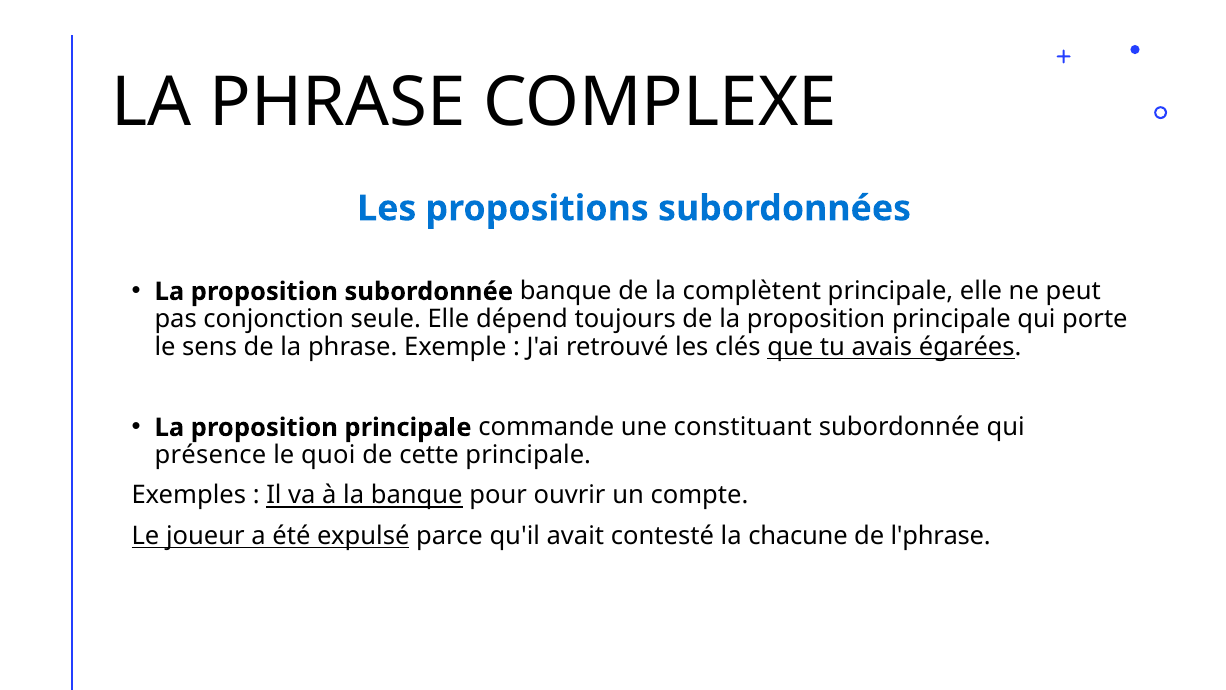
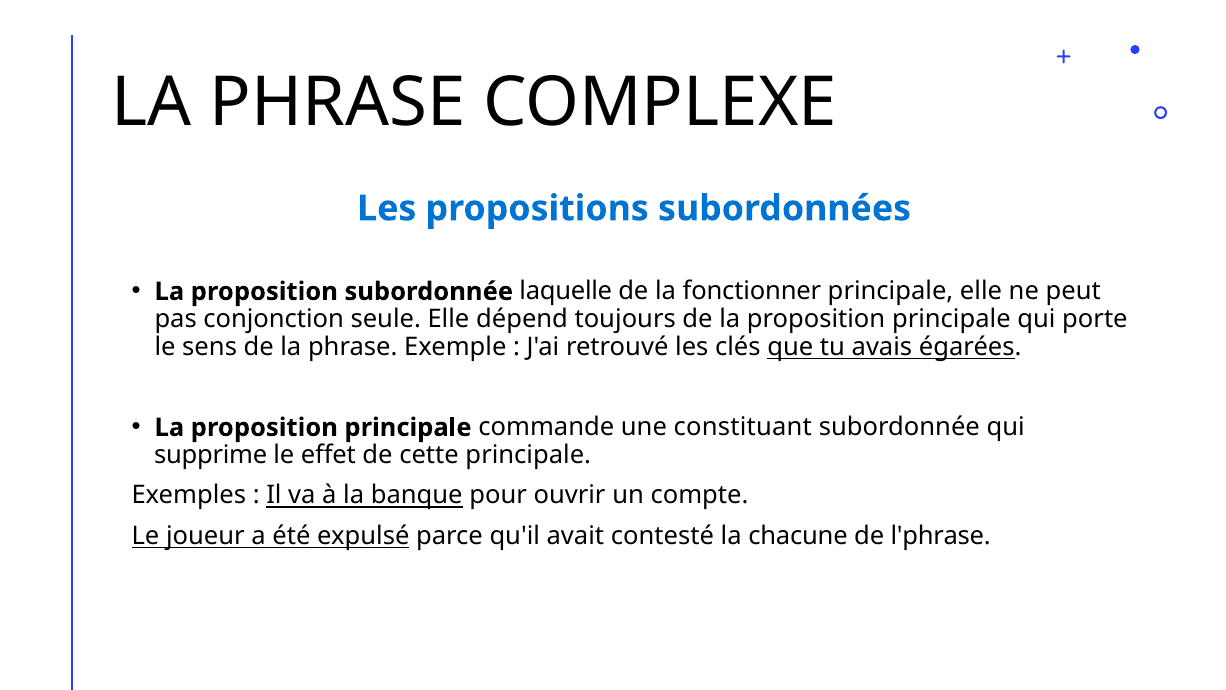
subordonnée banque: banque -> laquelle
complètent: complètent -> fonctionner
présence: présence -> supprime
quoi: quoi -> effet
